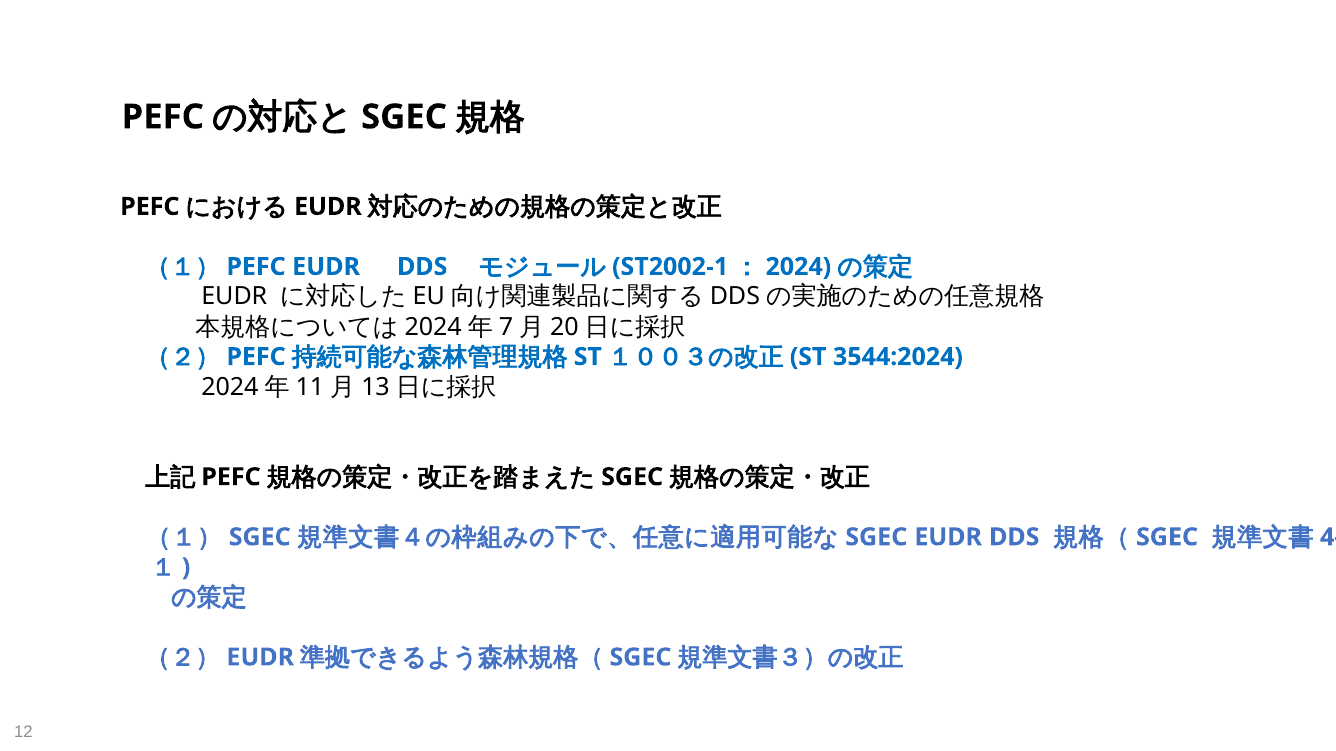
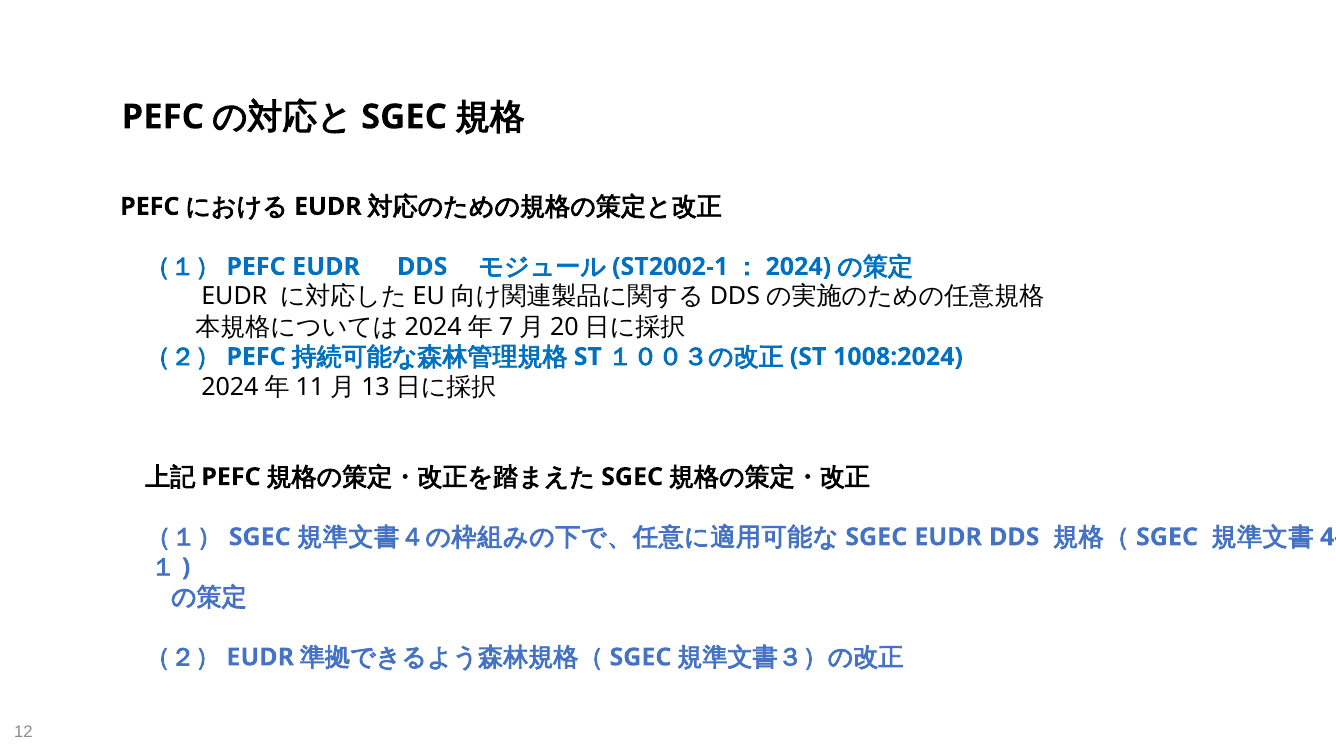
3544:2024: 3544:2024 -> 1008:2024
